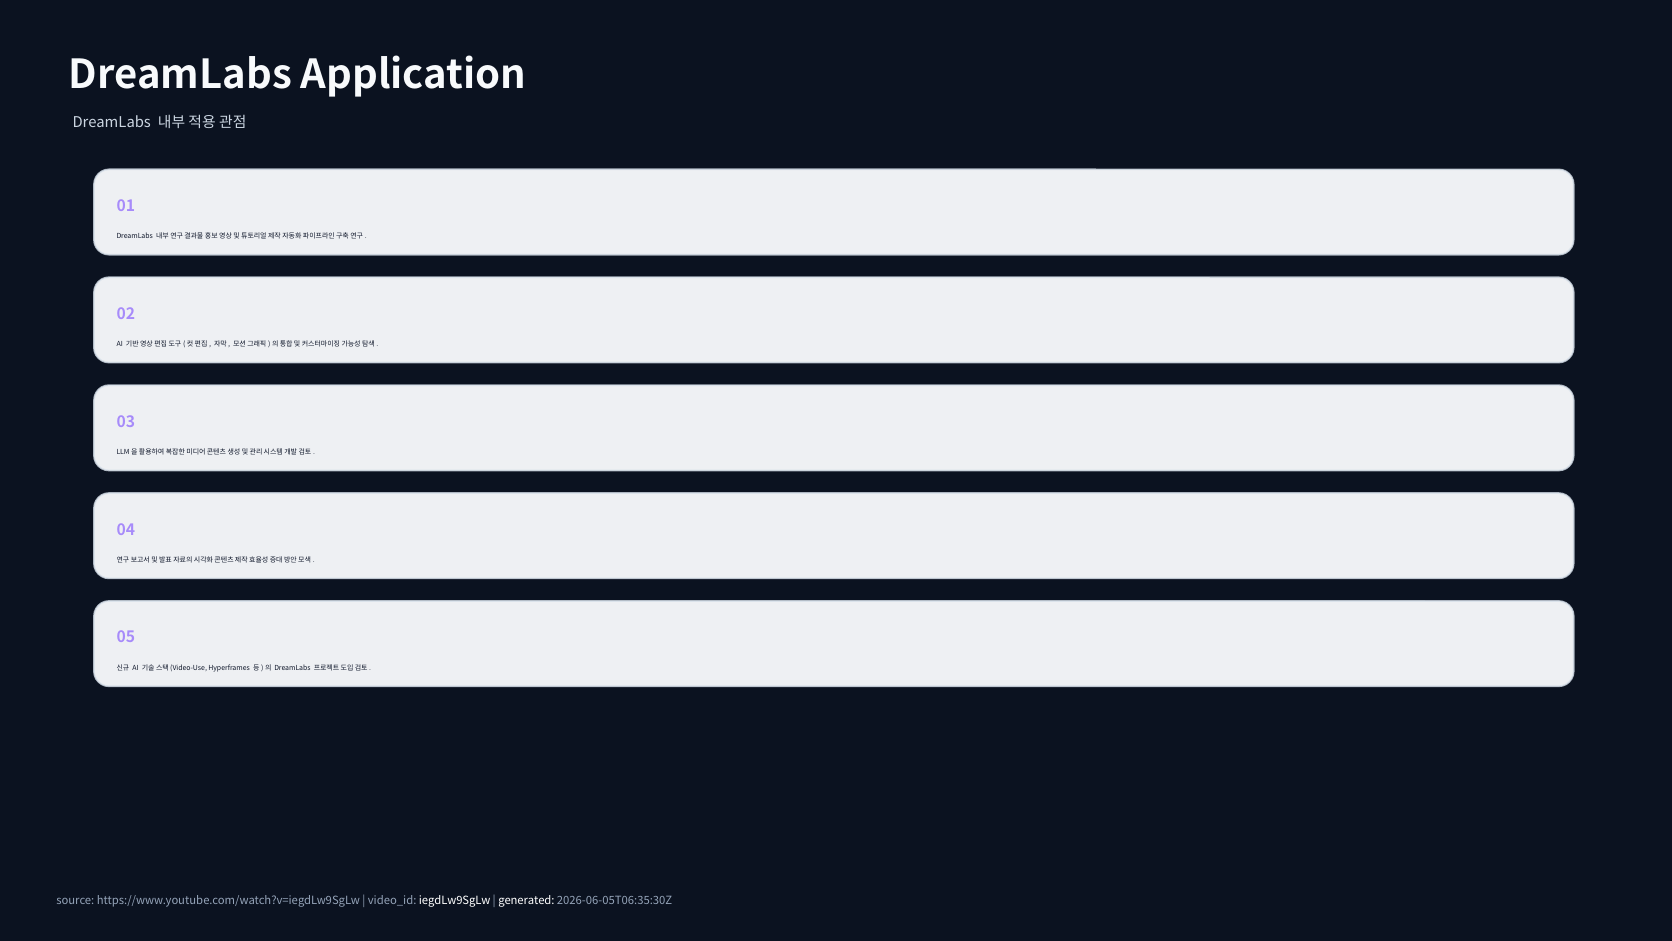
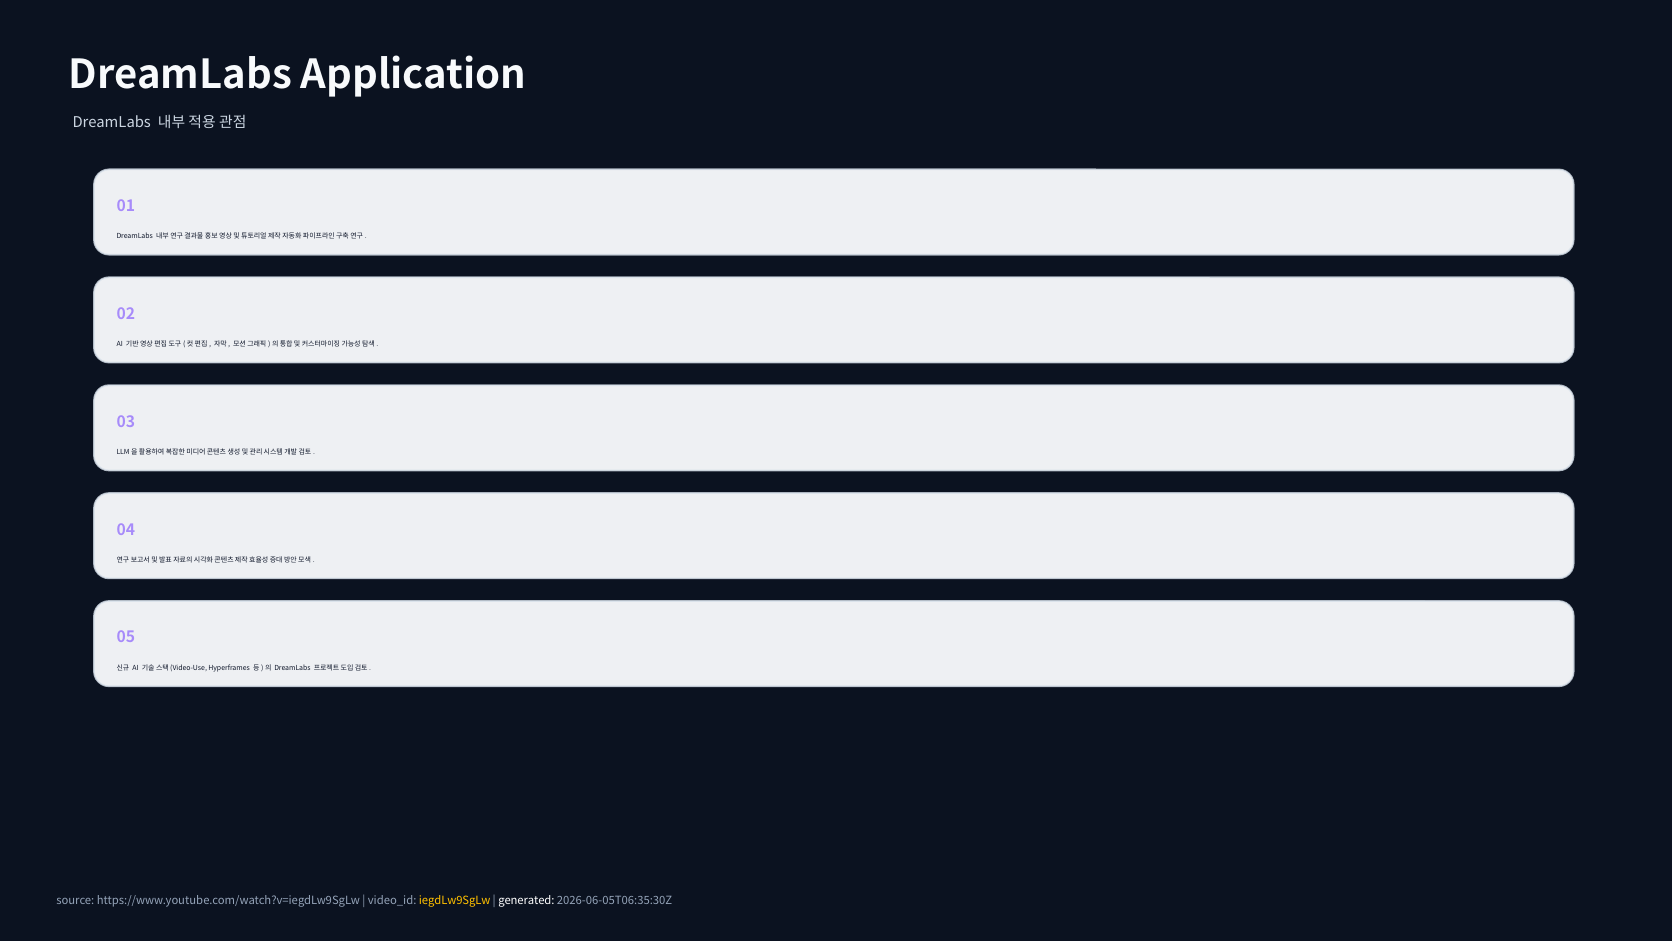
iegdLw9SgLw colour: white -> yellow
